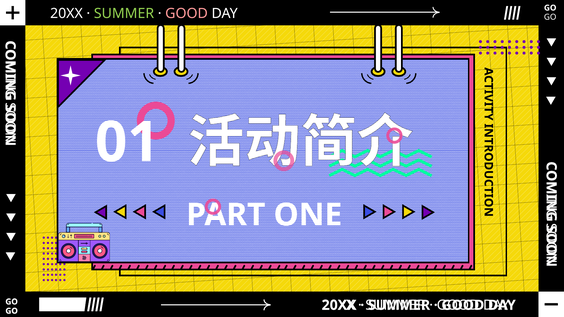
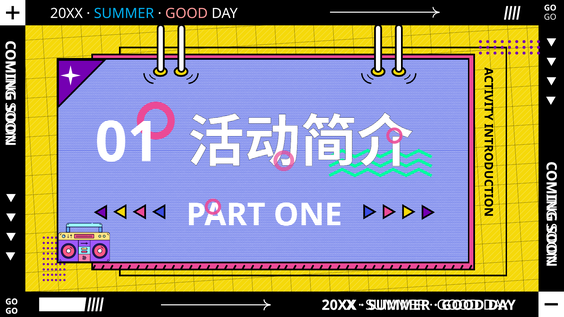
SUMMER at (124, 14) colour: light green -> light blue
